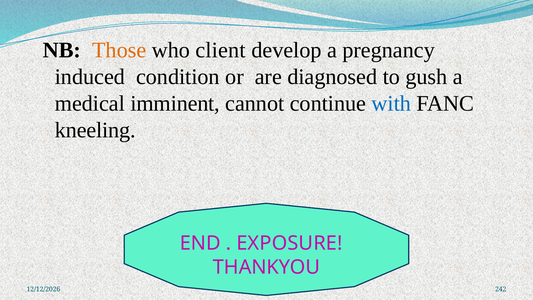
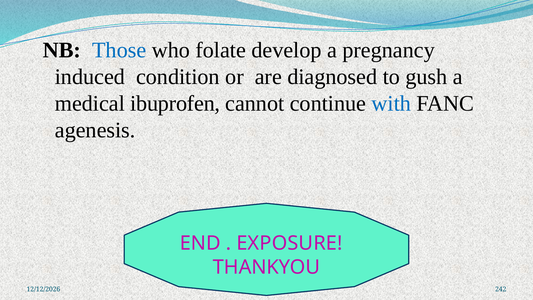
Those colour: orange -> blue
client: client -> folate
imminent: imminent -> ibuprofen
kneeling: kneeling -> agenesis
